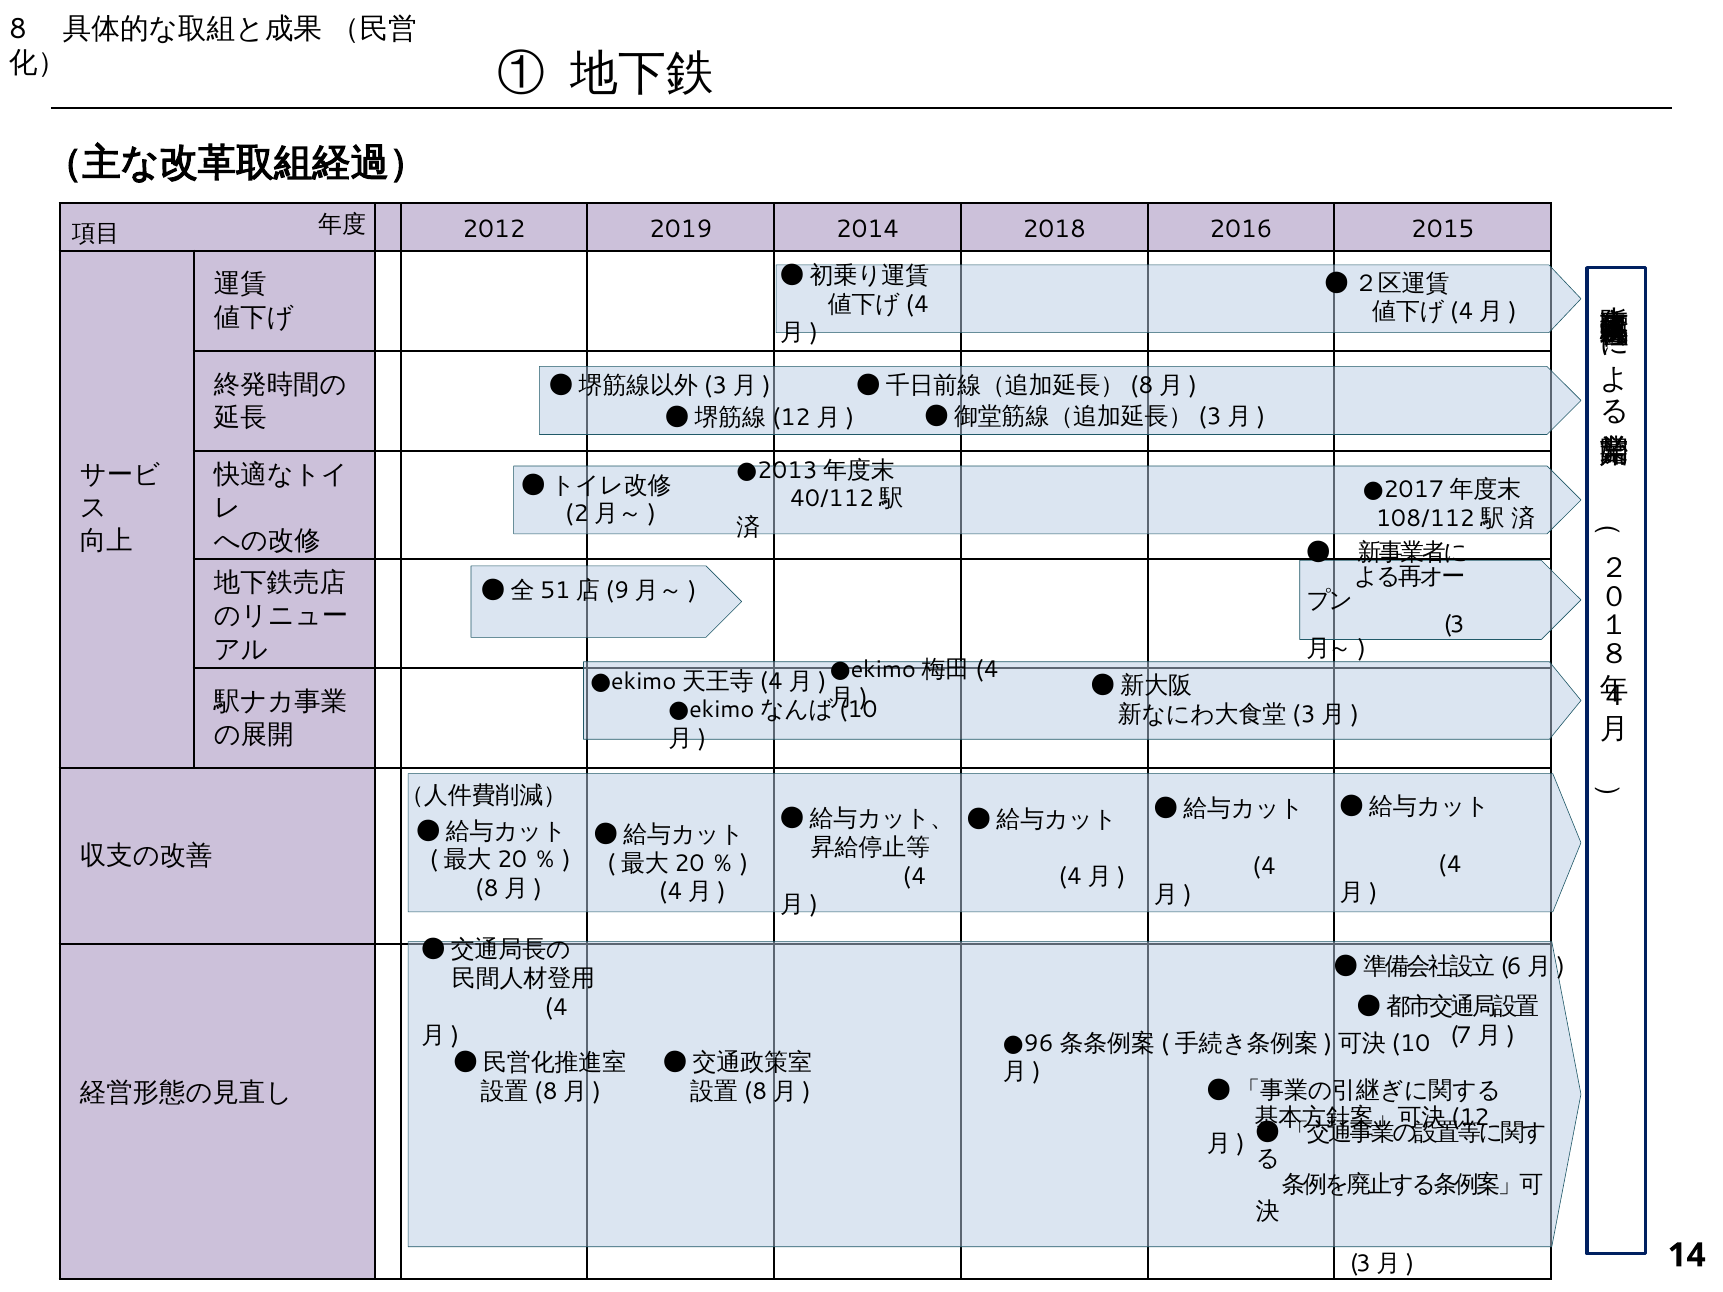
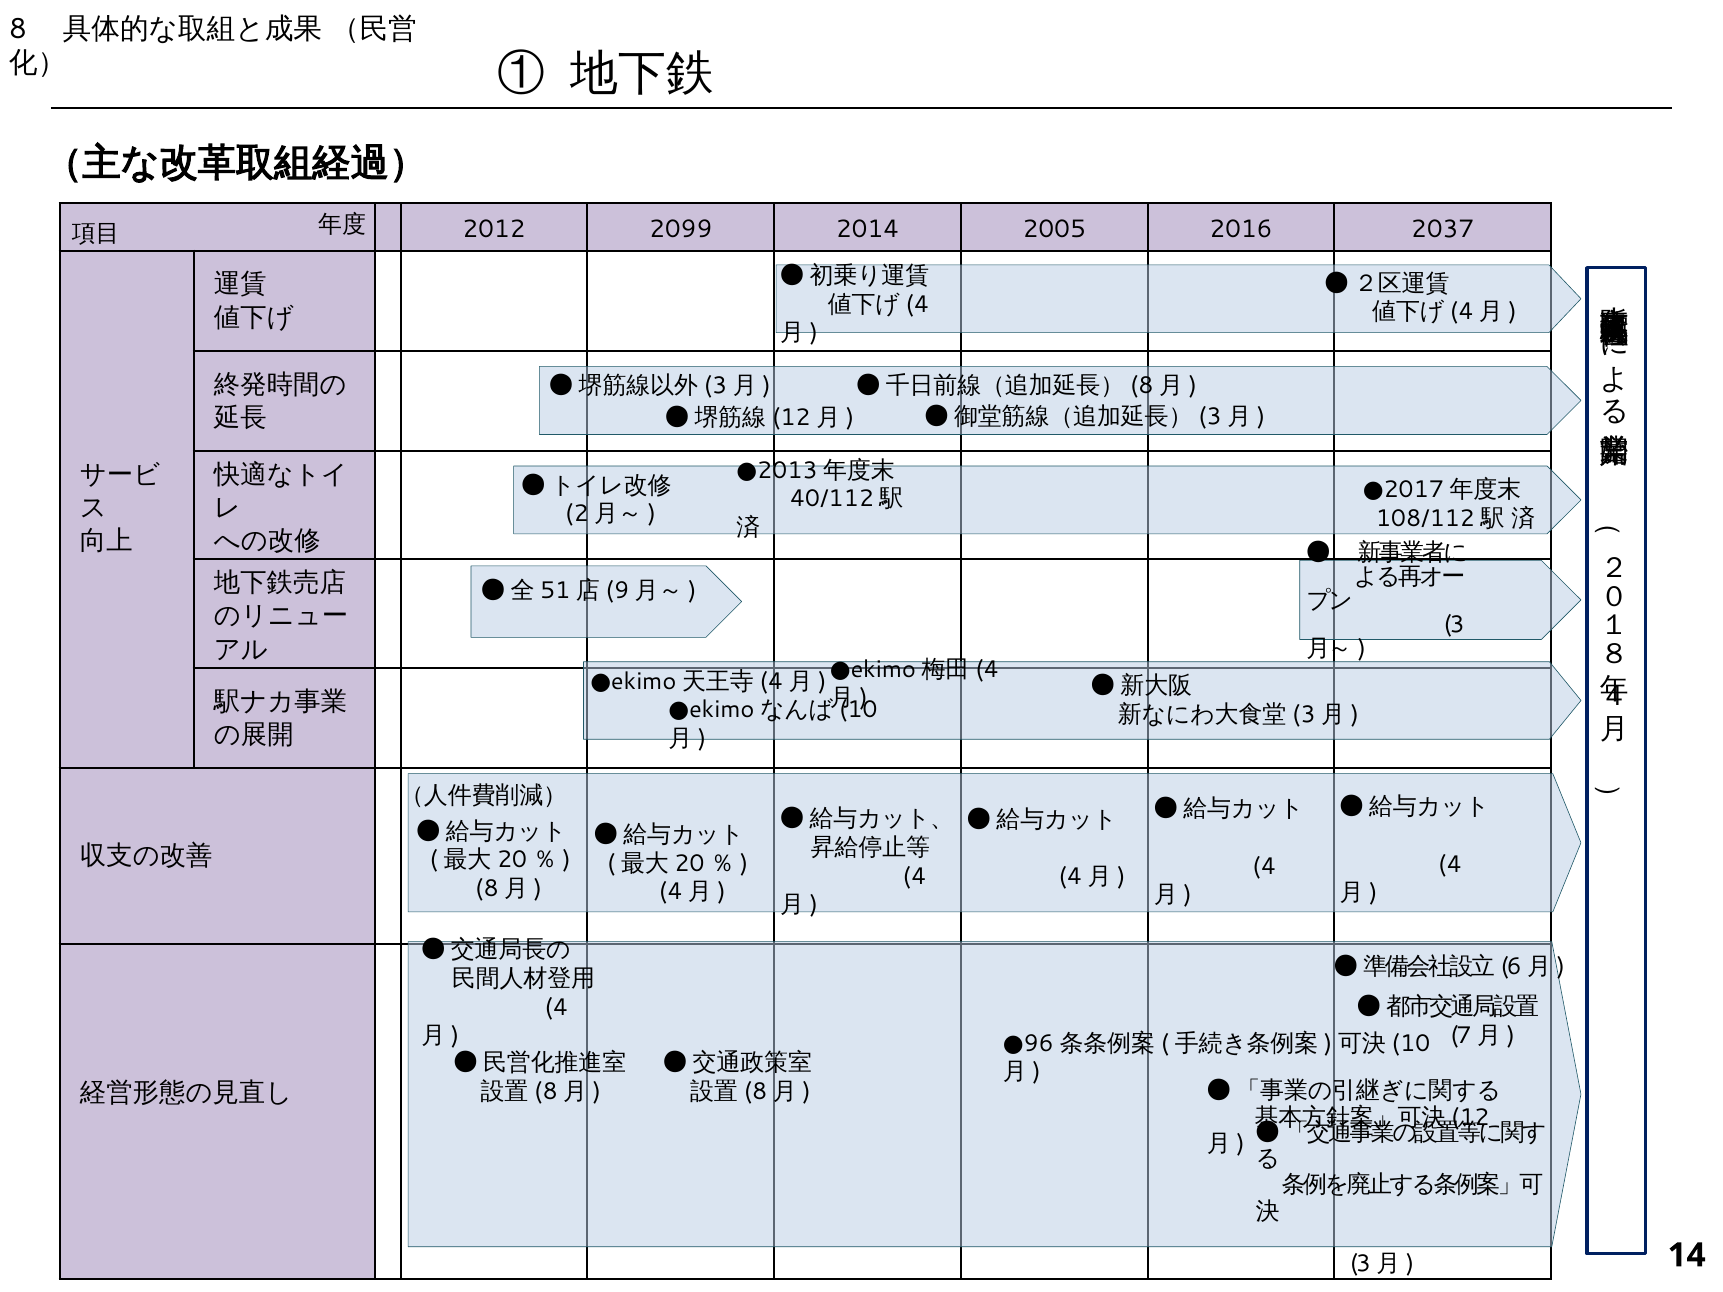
2019: 2019 -> 2099
2018: 2018 -> 2005
2015: 2015 -> 2037
